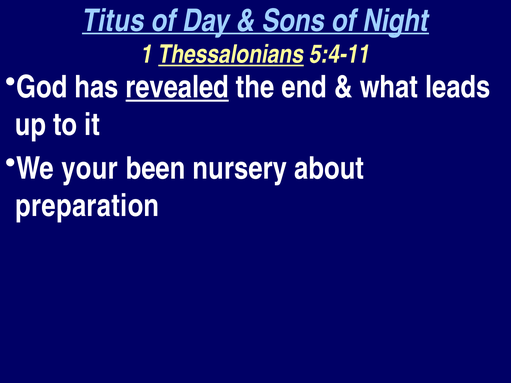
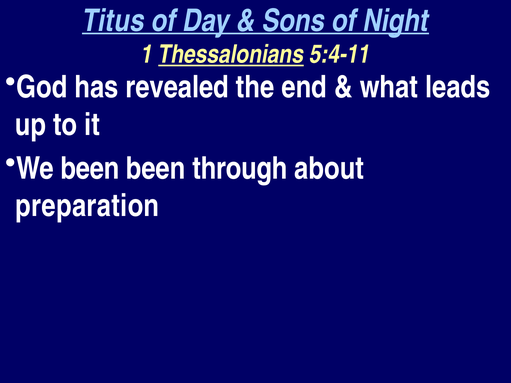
revealed underline: present -> none
We your: your -> been
nursery: nursery -> through
